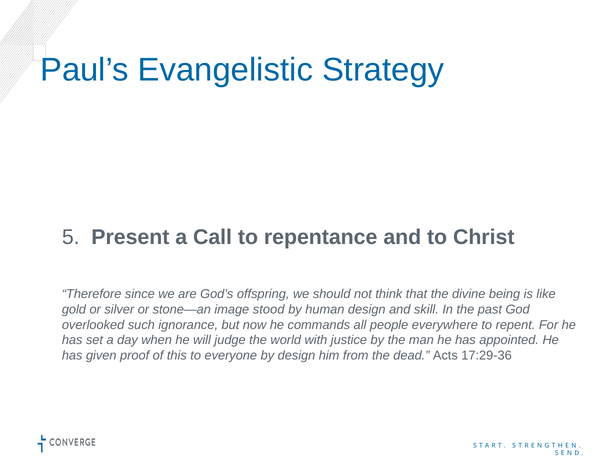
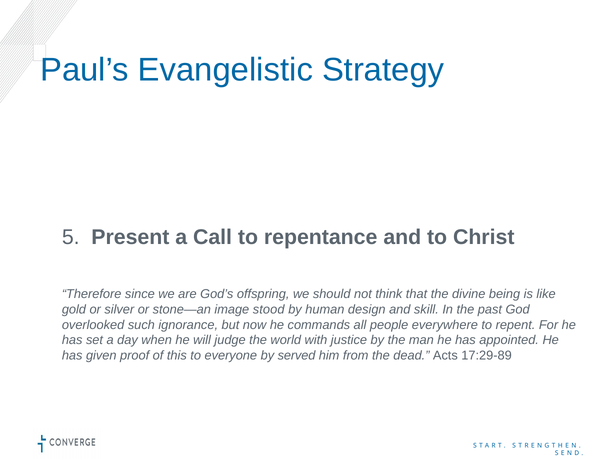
by design: design -> served
17:29-36: 17:29-36 -> 17:29-89
